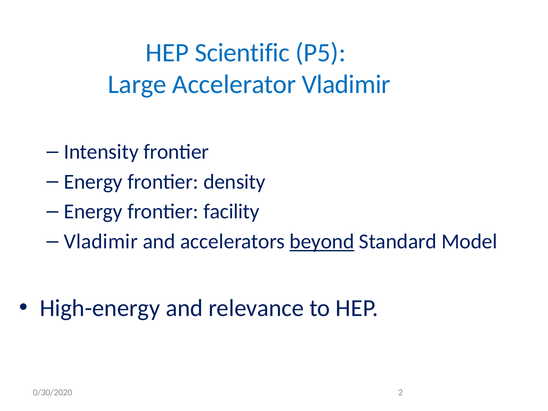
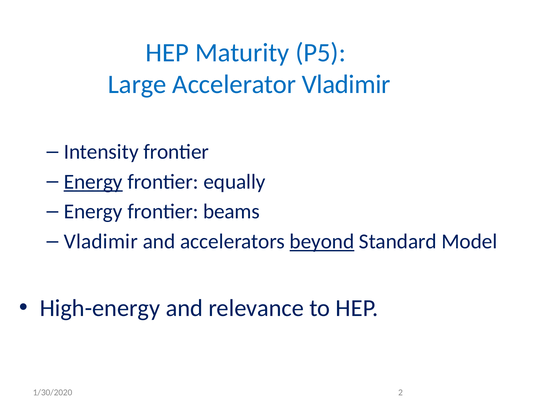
Scientific: Scientific -> Maturity
Energy at (93, 182) underline: none -> present
density: density -> equally
facility: facility -> beams
0/30/2020: 0/30/2020 -> 1/30/2020
